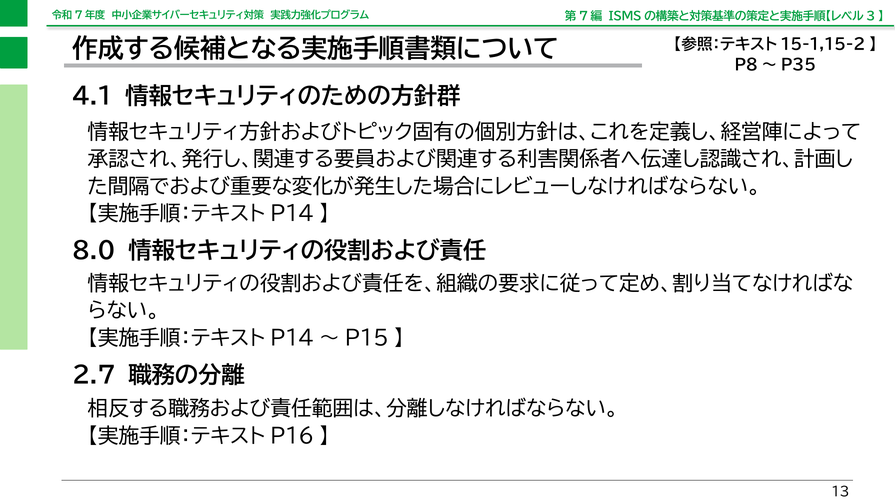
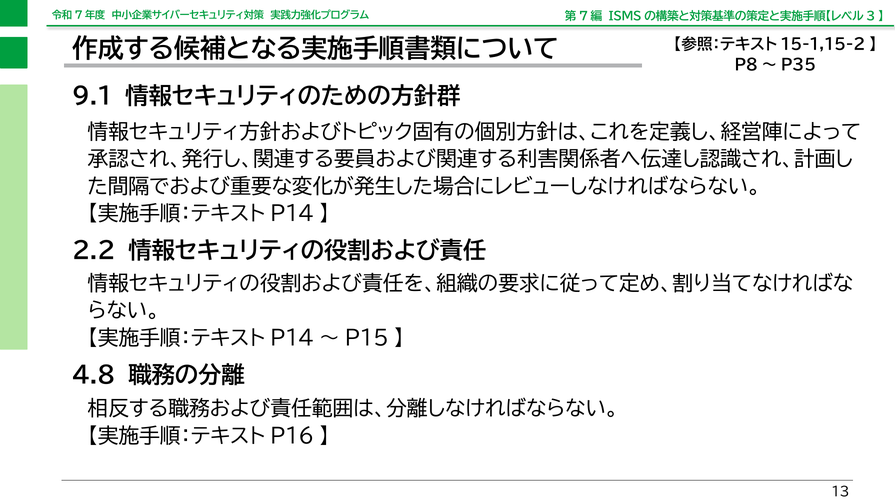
4.1: 4.1 -> 9.1
8.0: 8.0 -> 2.2
2.7: 2.7 -> 4.8
